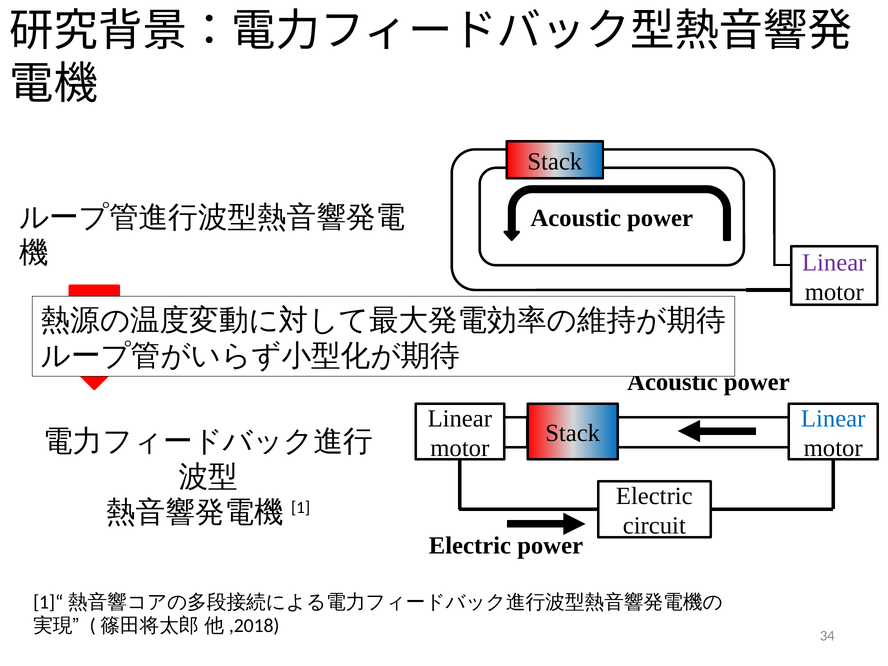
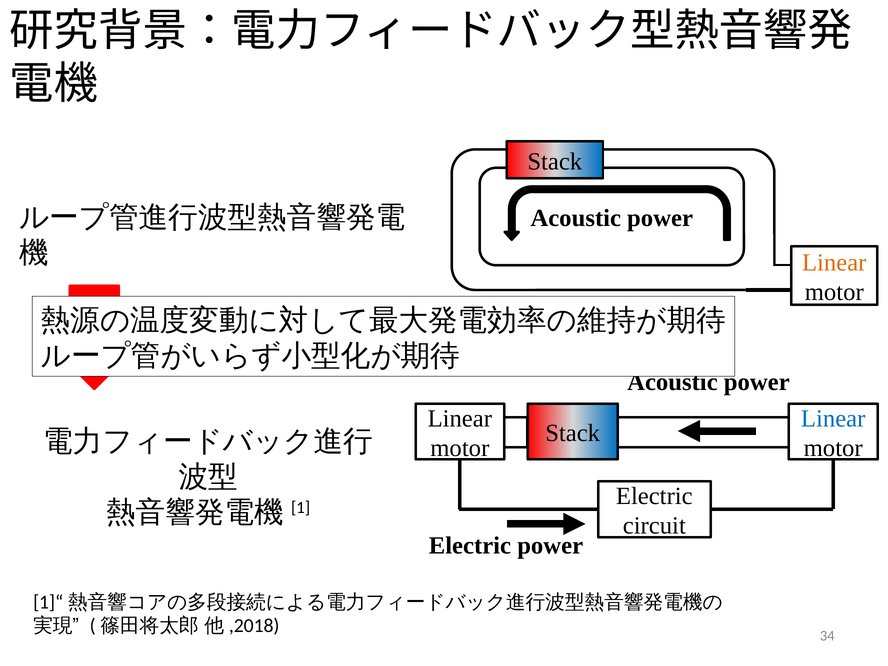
Linear at (834, 263) colour: purple -> orange
